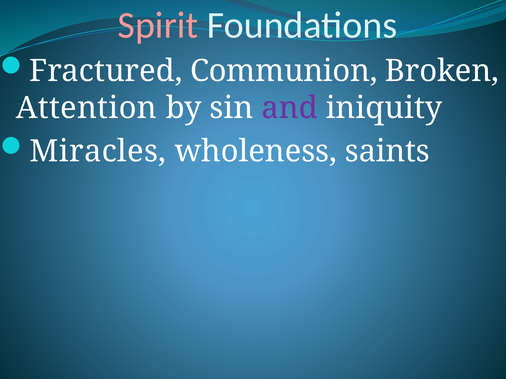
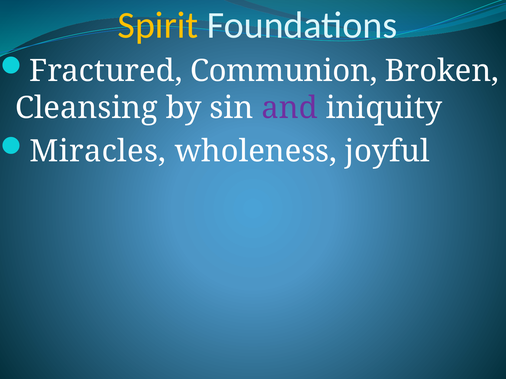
Spirit colour: pink -> yellow
Attention: Attention -> Cleansing
saints: saints -> joyful
